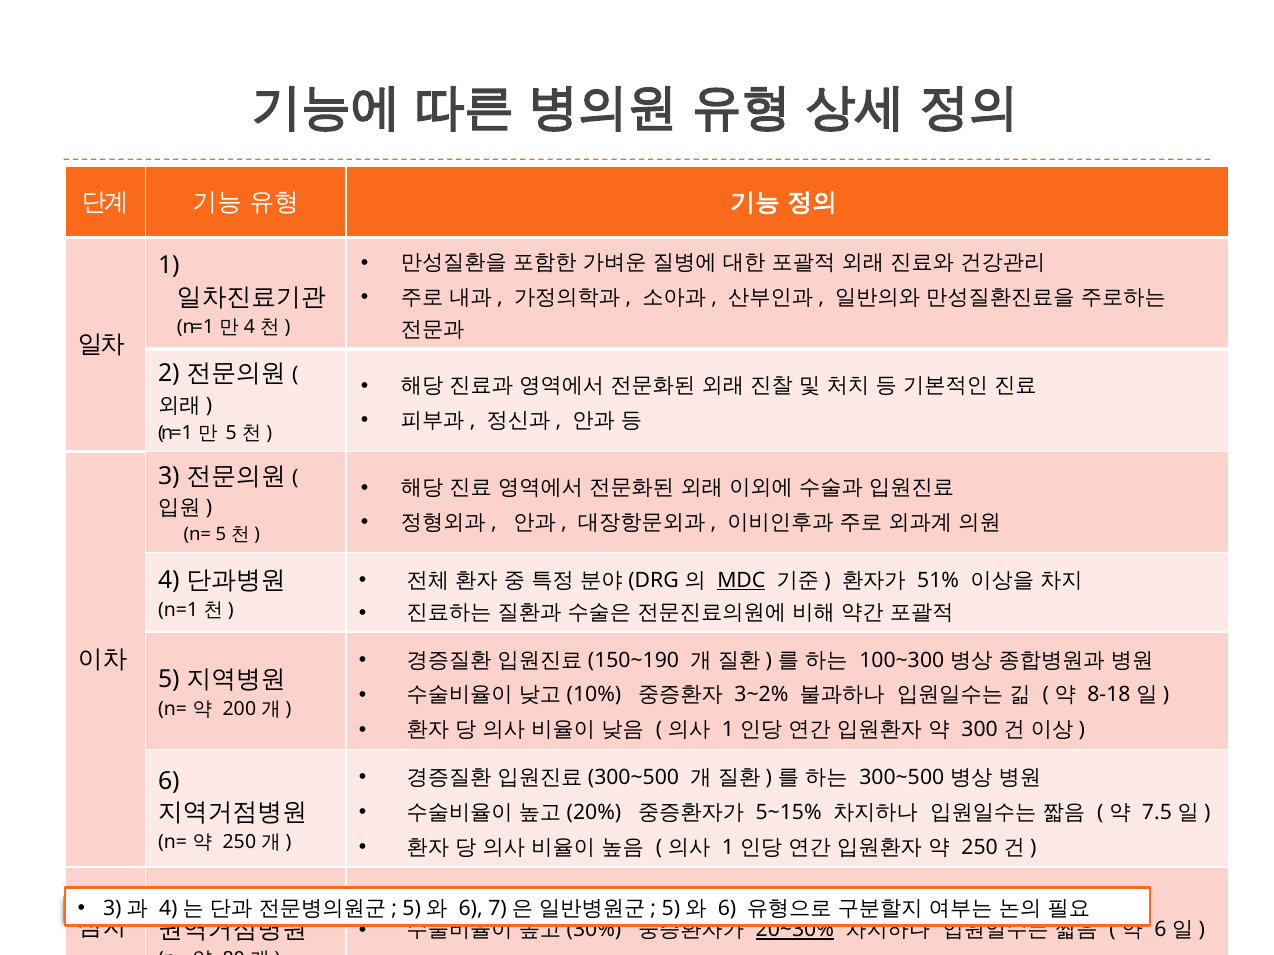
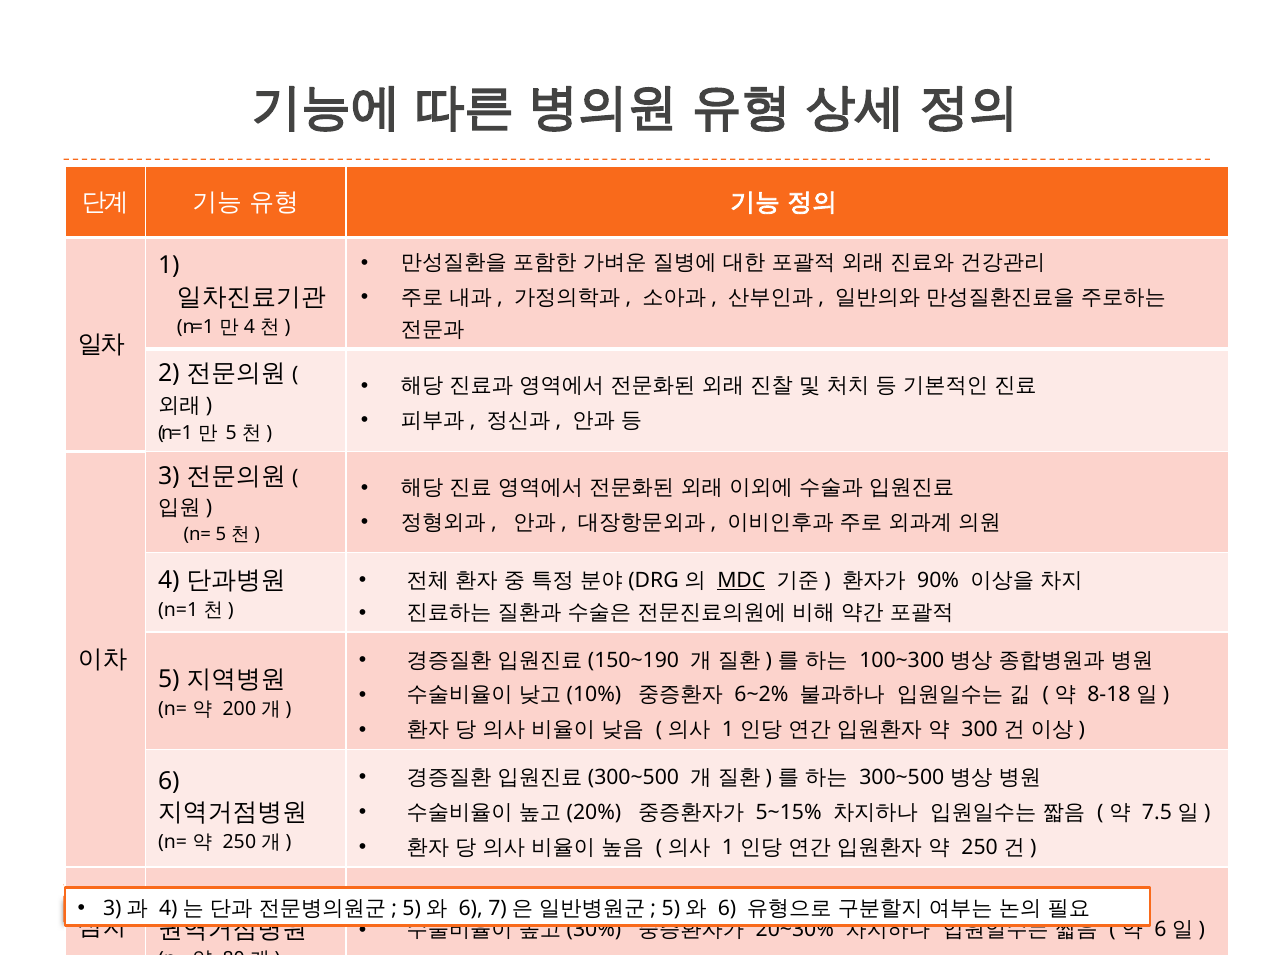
51%: 51% -> 90%
3~2%: 3~2% -> 6~2%
20~30% underline: present -> none
